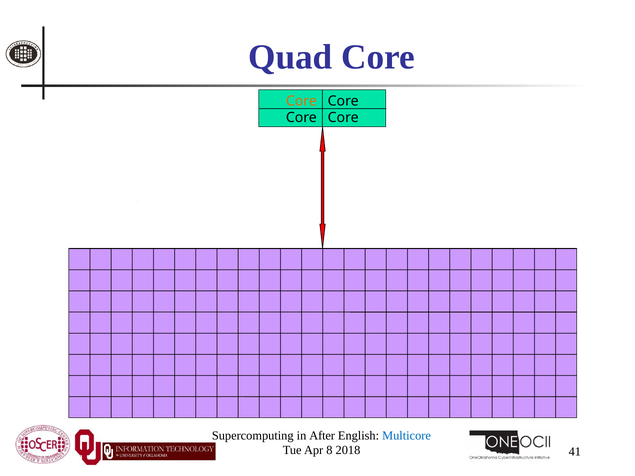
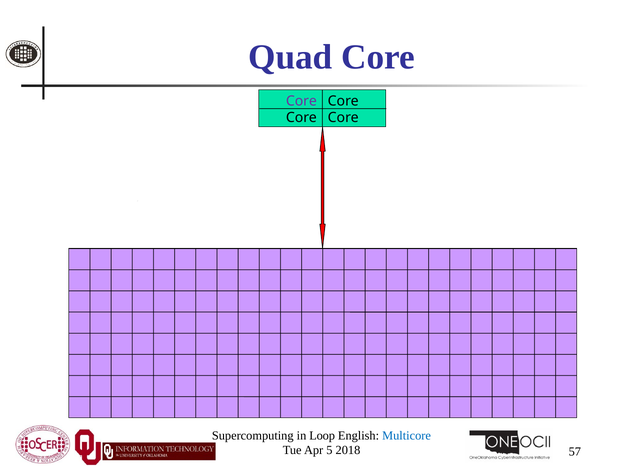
Core at (301, 101) colour: orange -> purple
After: After -> Loop
8: 8 -> 5
41: 41 -> 57
